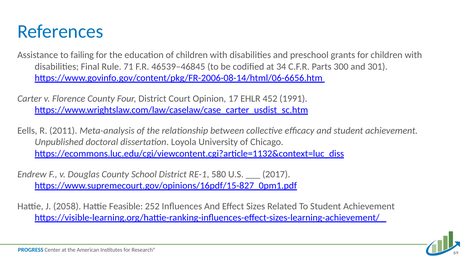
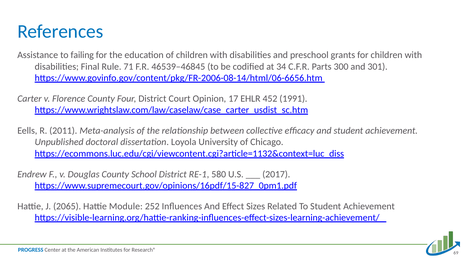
2058: 2058 -> 2065
Feasible: Feasible -> Module
